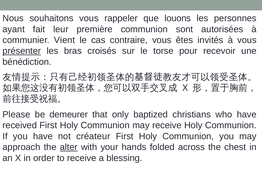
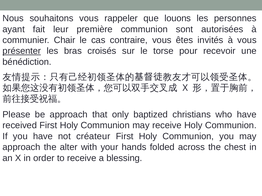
Vient: Vient -> Chair
be demeurer: demeurer -> approach
alter underline: present -> none
